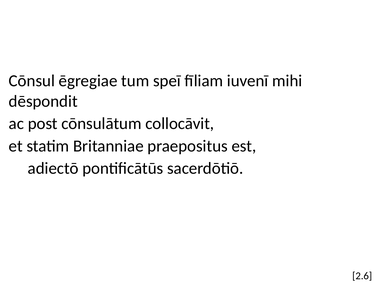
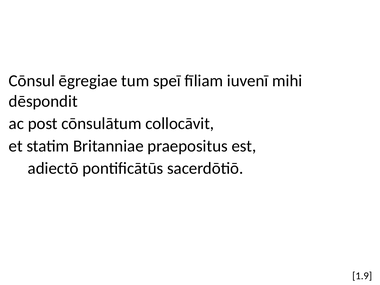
2.6: 2.6 -> 1.9
